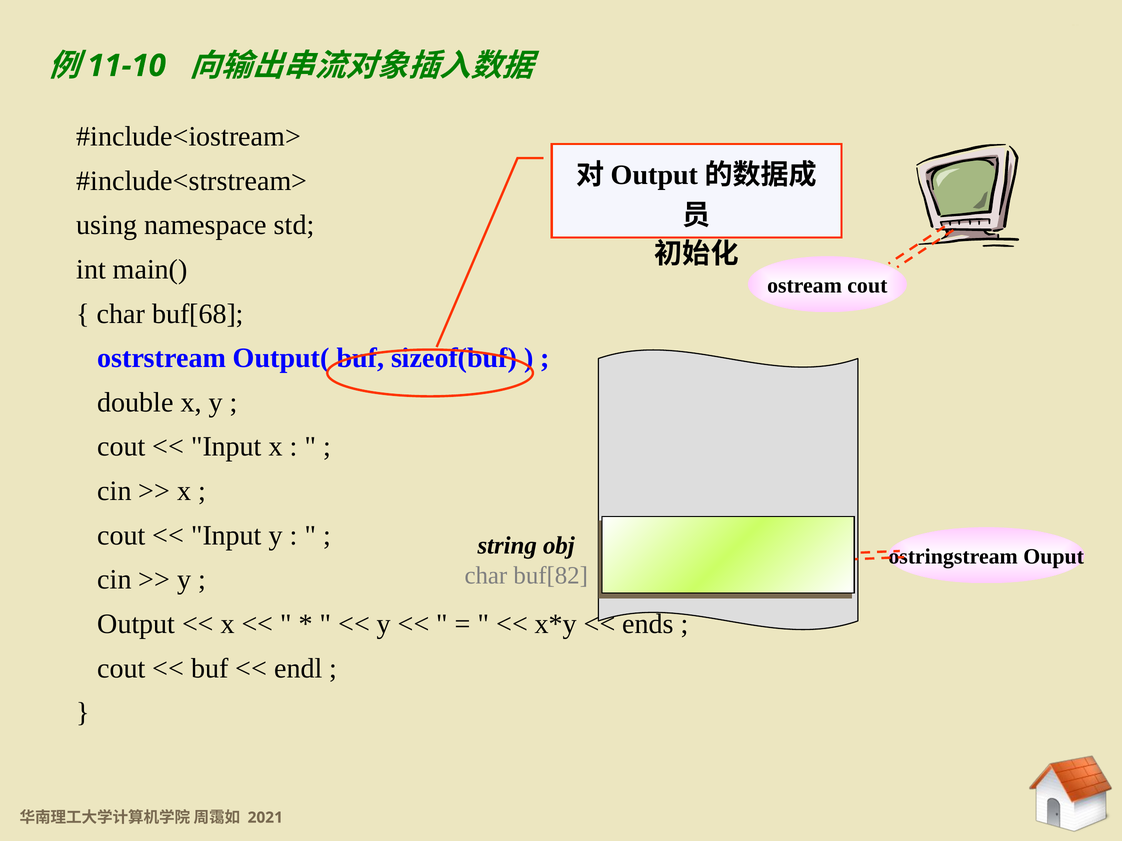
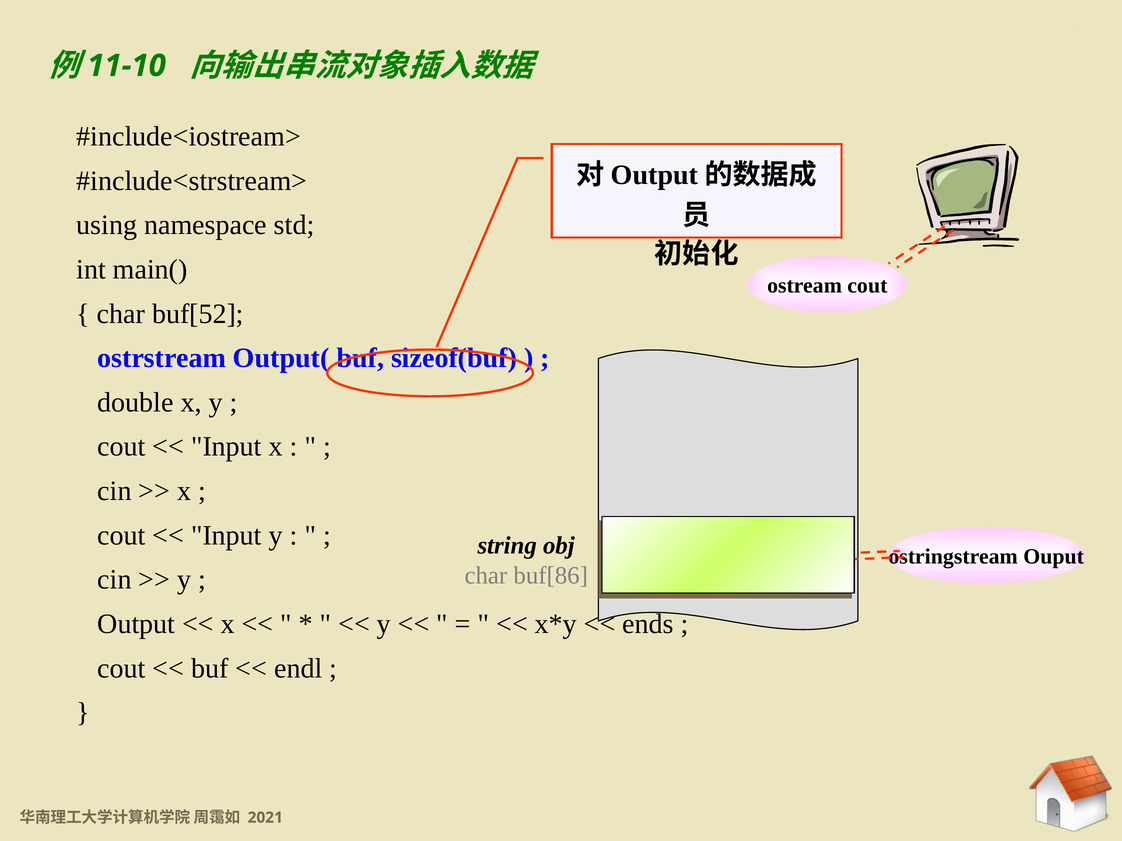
buf[68: buf[68 -> buf[52
buf[82: buf[82 -> buf[86
